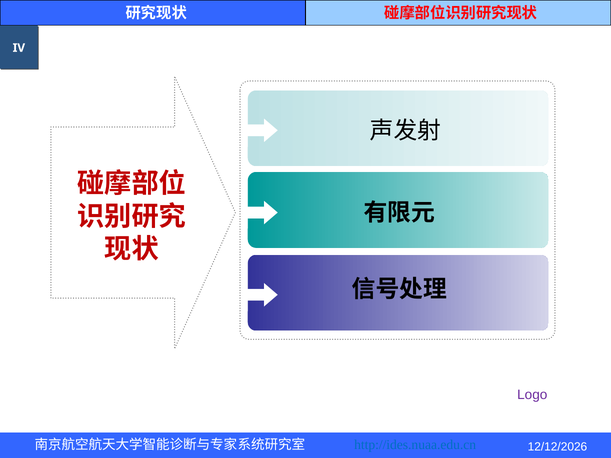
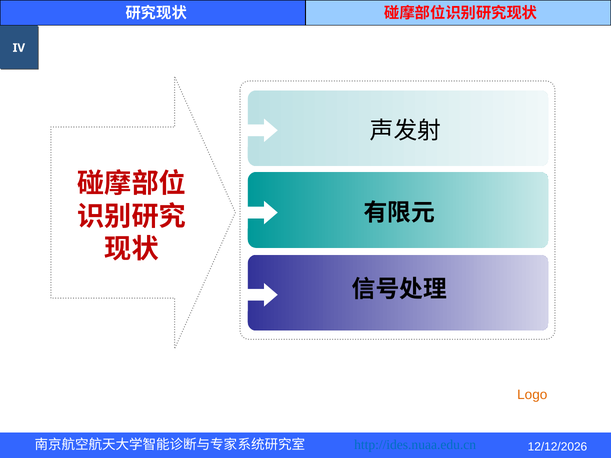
Logo colour: purple -> orange
